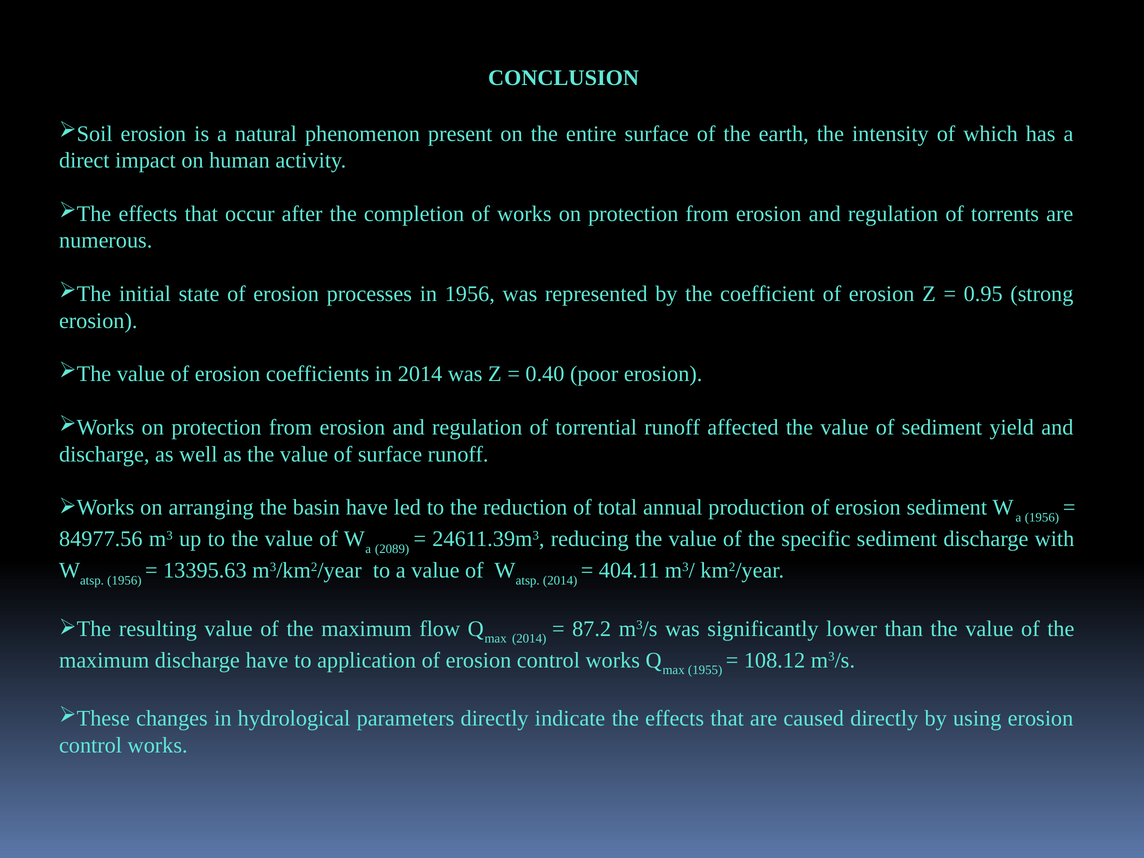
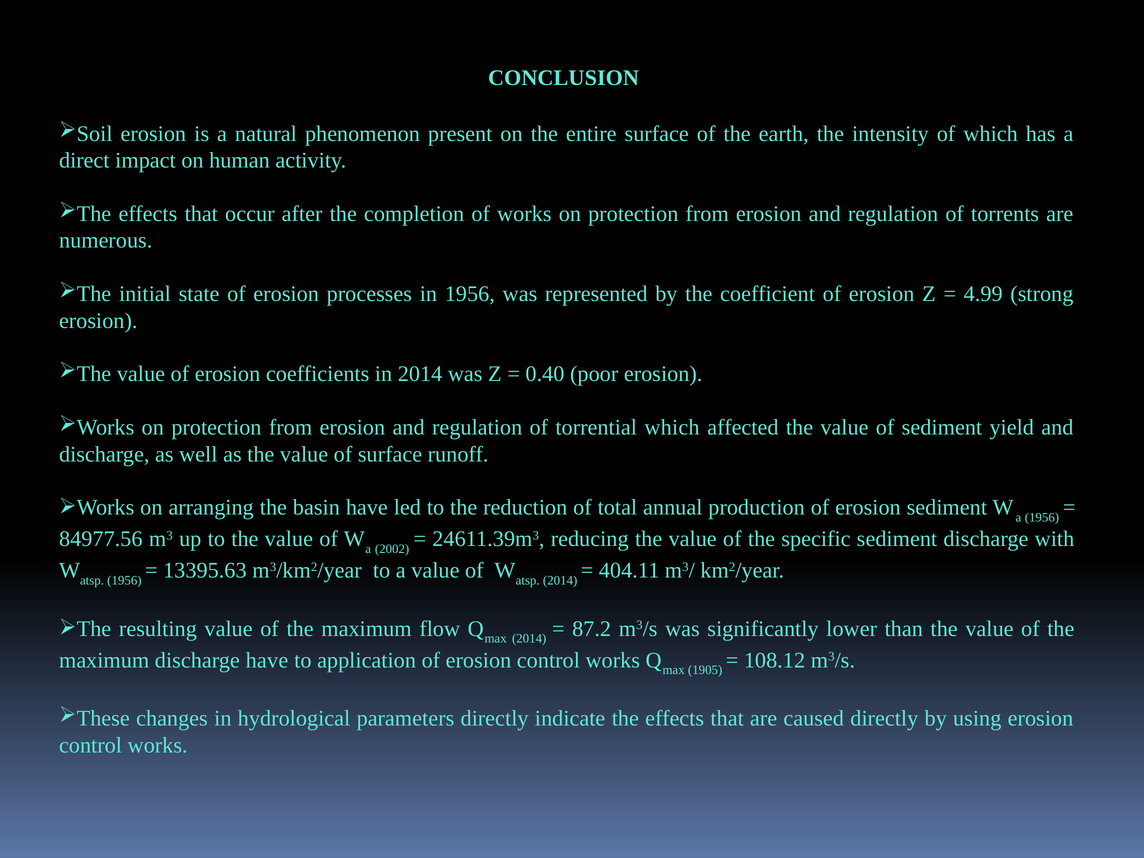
0.95: 0.95 -> 4.99
torrential runoff: runoff -> which
2089: 2089 -> 2002
1955: 1955 -> 1905
